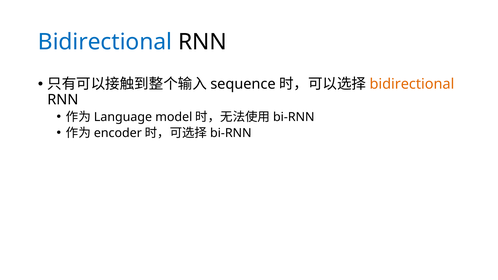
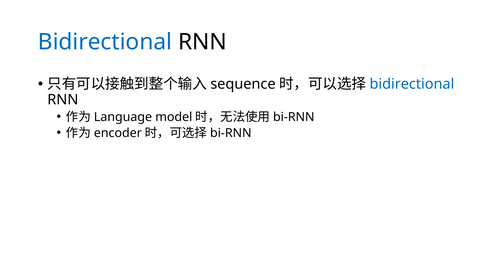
bidirectional at (412, 84) colour: orange -> blue
